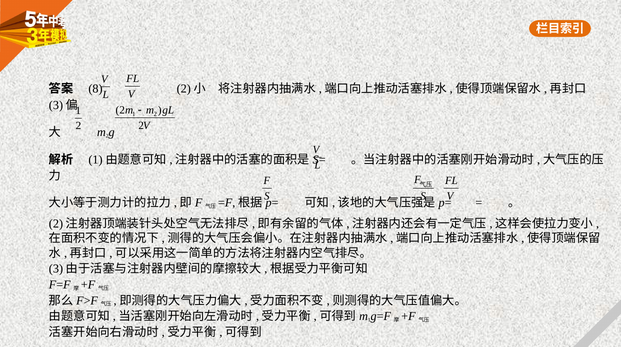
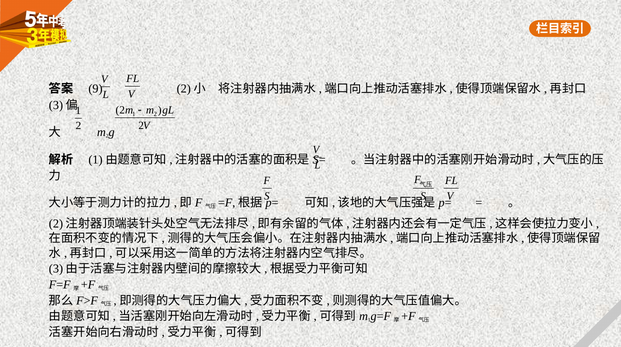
8: 8 -> 9
